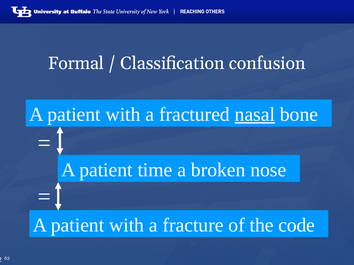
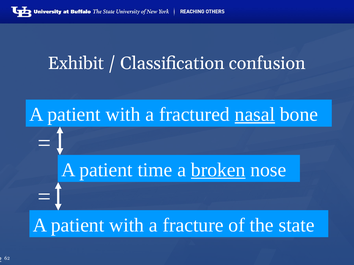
Formal: Formal -> Exhibit
broken underline: none -> present
code: code -> state
